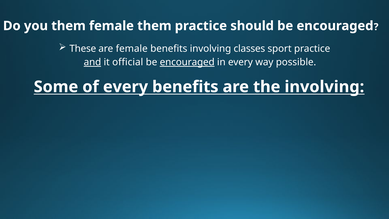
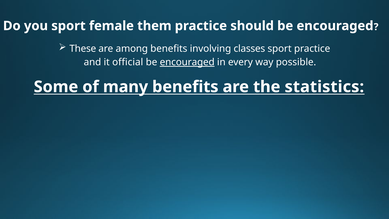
you them: them -> sport
are female: female -> among
and underline: present -> none
of every: every -> many
the involving: involving -> statistics
